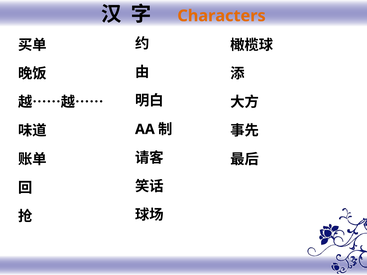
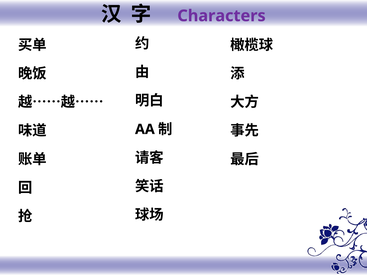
Characters colour: orange -> purple
